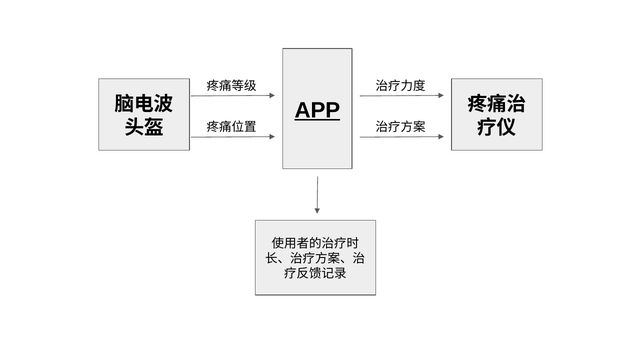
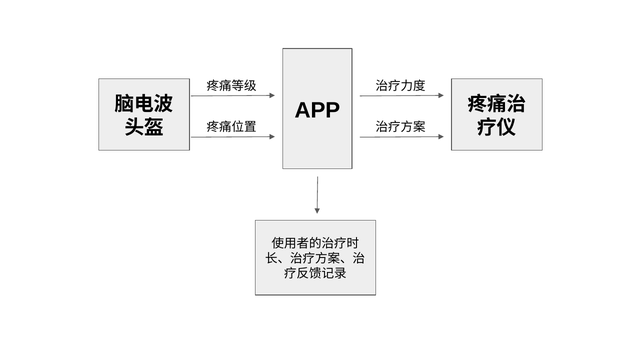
APP underline: present -> none
